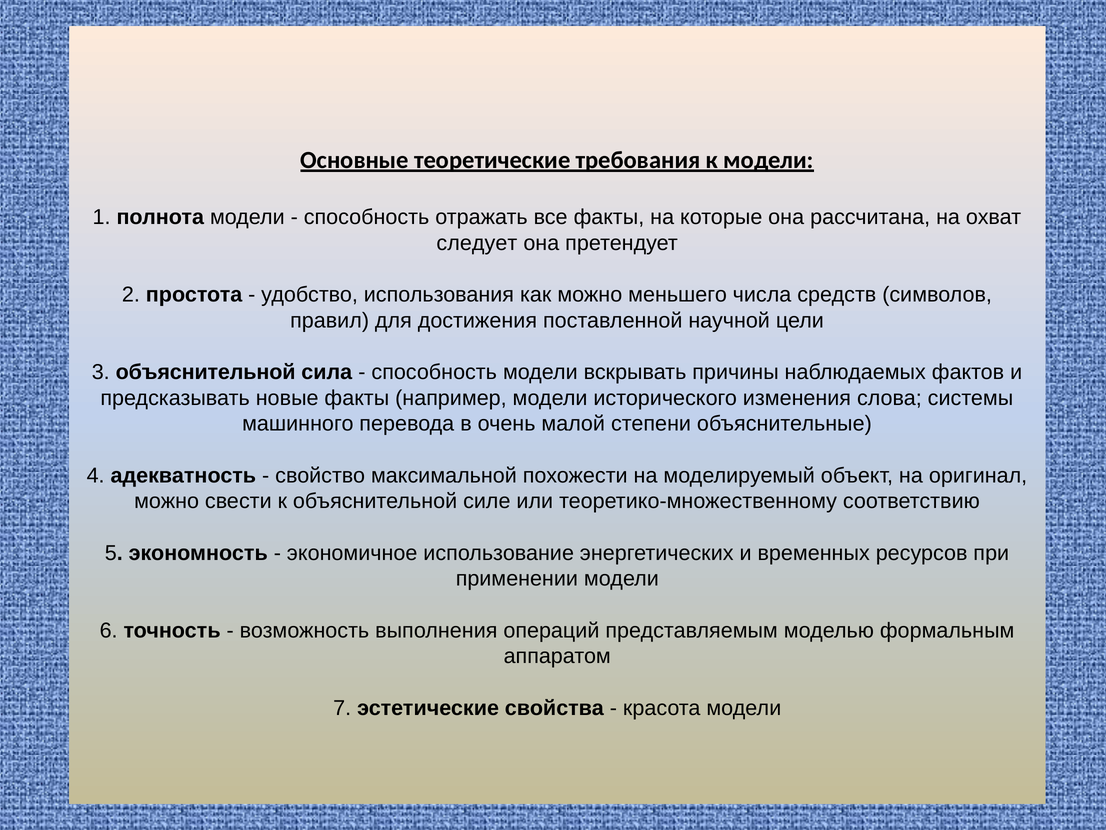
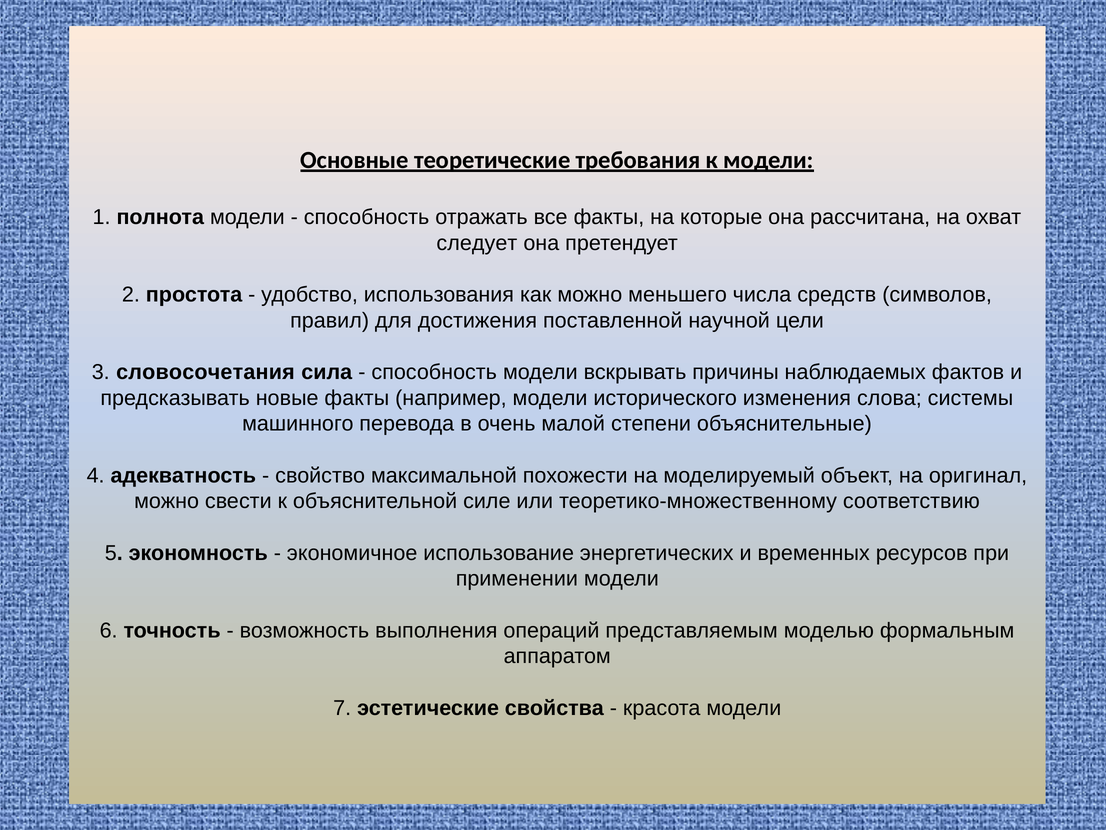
3 объяснительной: объяснительной -> словосочетания
